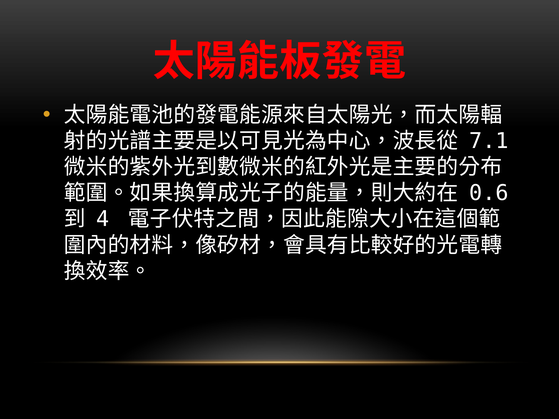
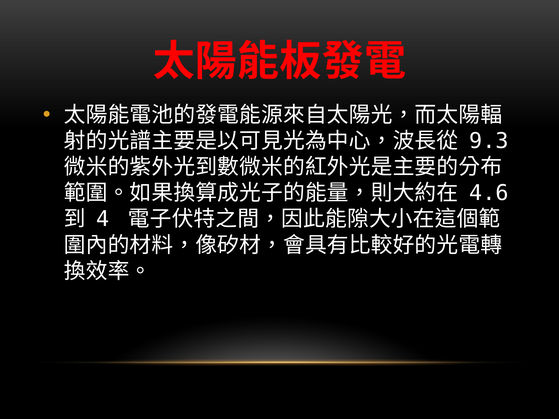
7.1: 7.1 -> 9.3
0.6: 0.6 -> 4.6
